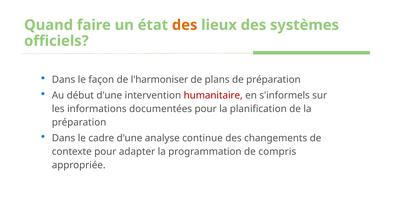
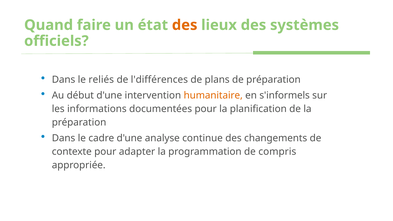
façon: façon -> reliés
l'harmoniser: l'harmoniser -> l'différences
humanitaire colour: red -> orange
